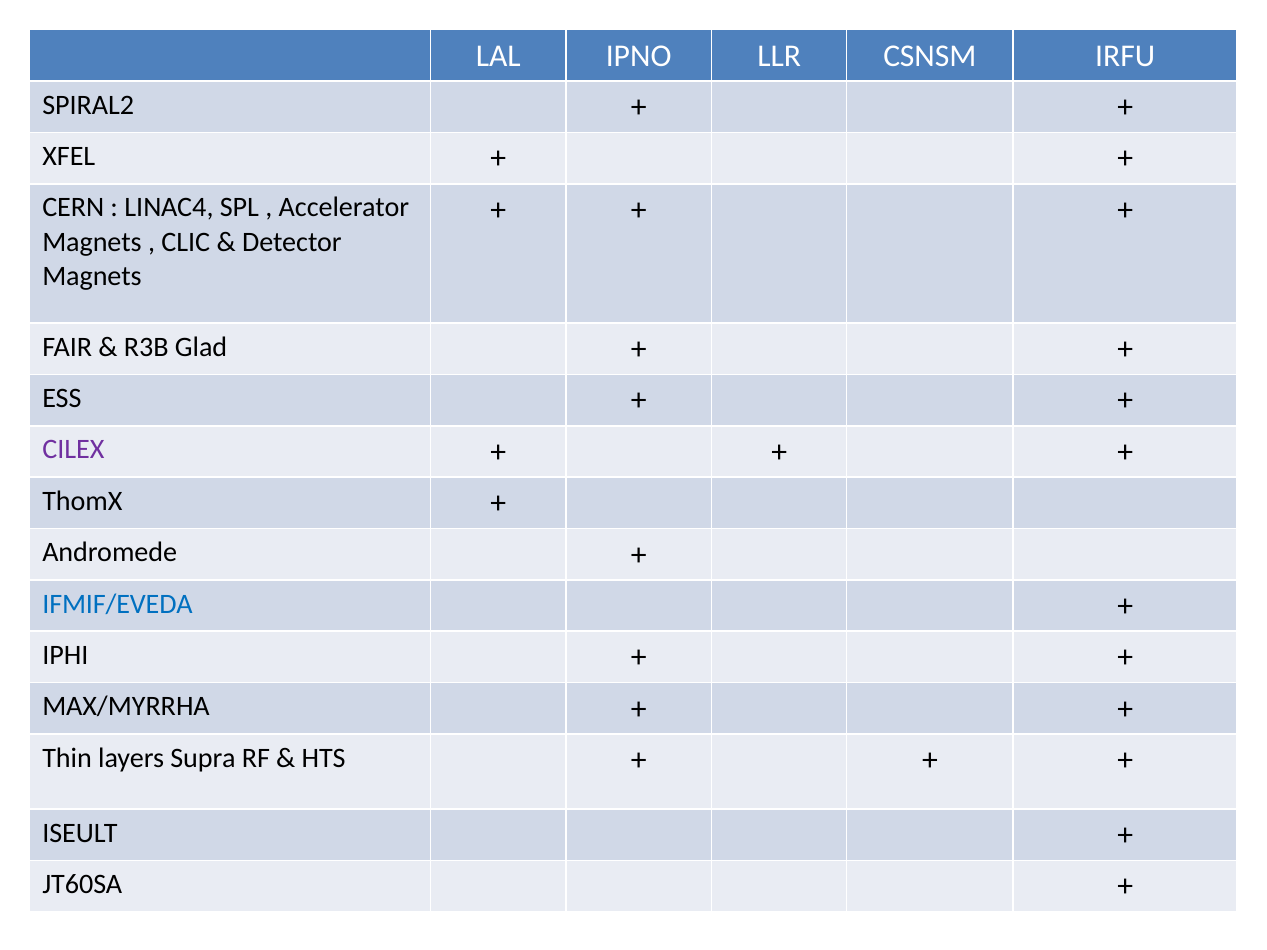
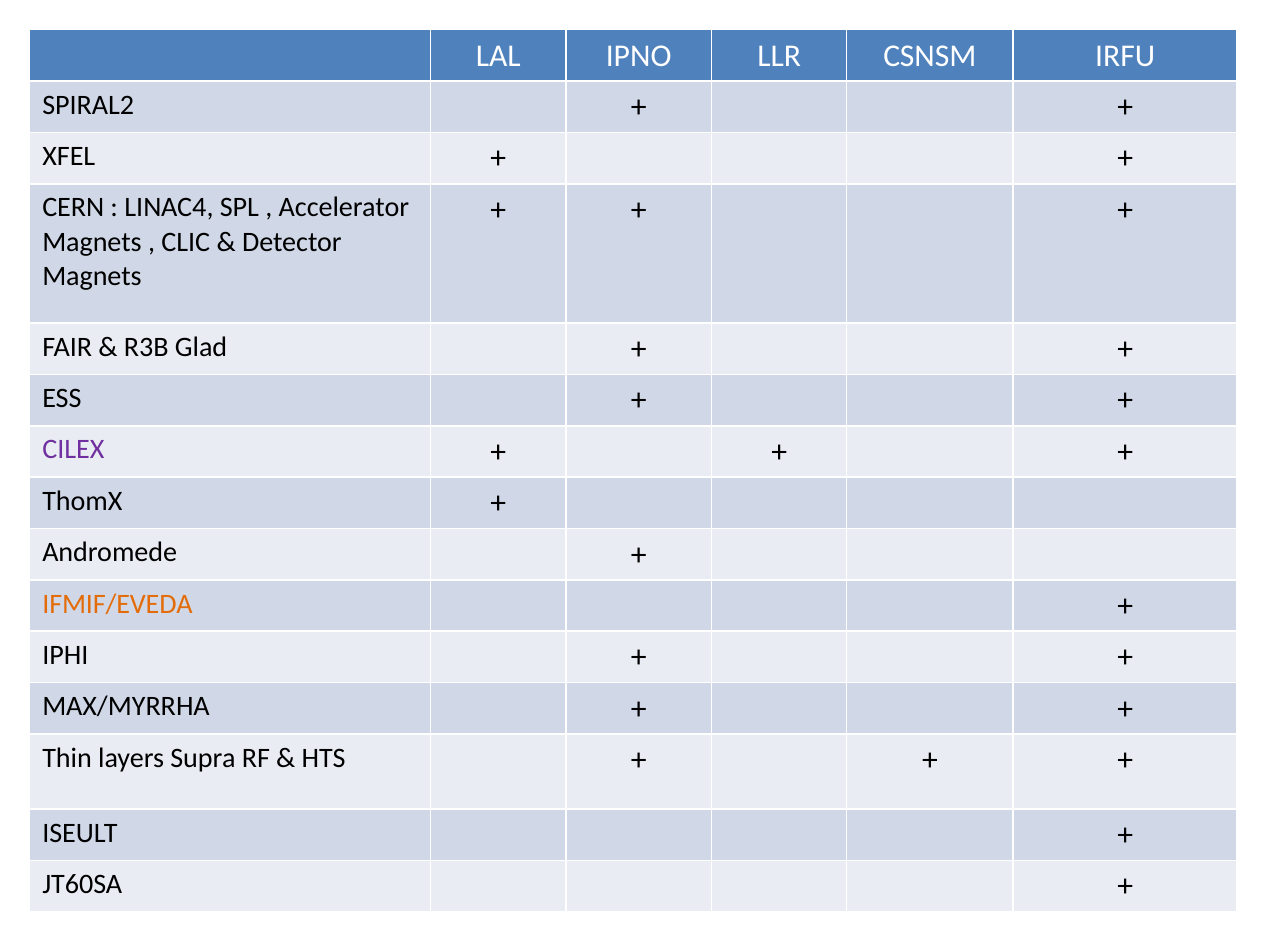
IFMIF/EVEDA colour: blue -> orange
